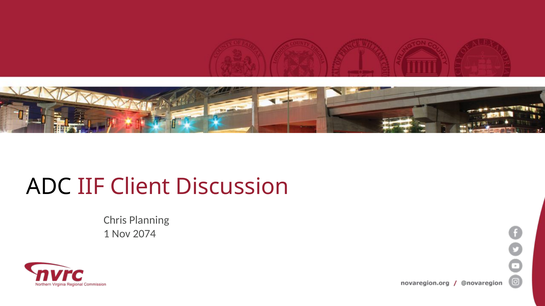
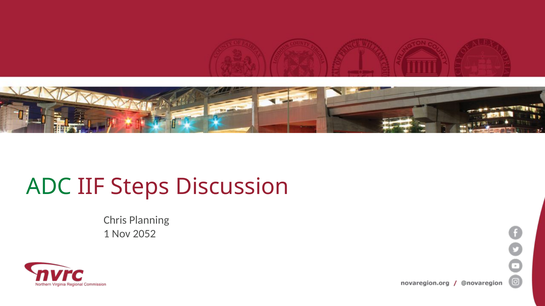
ADC colour: black -> green
Client: Client -> Steps
2074: 2074 -> 2052
